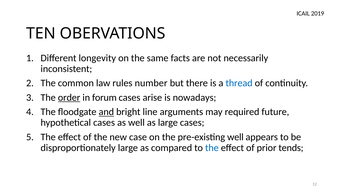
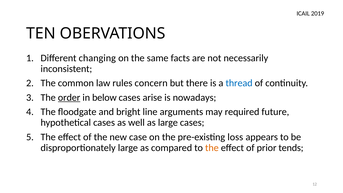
longevity: longevity -> changing
number: number -> concern
forum: forum -> below
and underline: present -> none
pre-existing well: well -> loss
the at (212, 148) colour: blue -> orange
